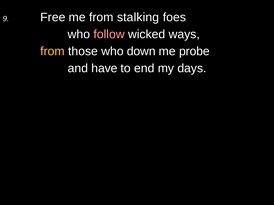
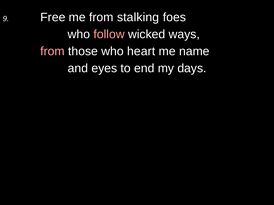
from at (53, 51) colour: yellow -> pink
down: down -> heart
probe: probe -> name
have: have -> eyes
